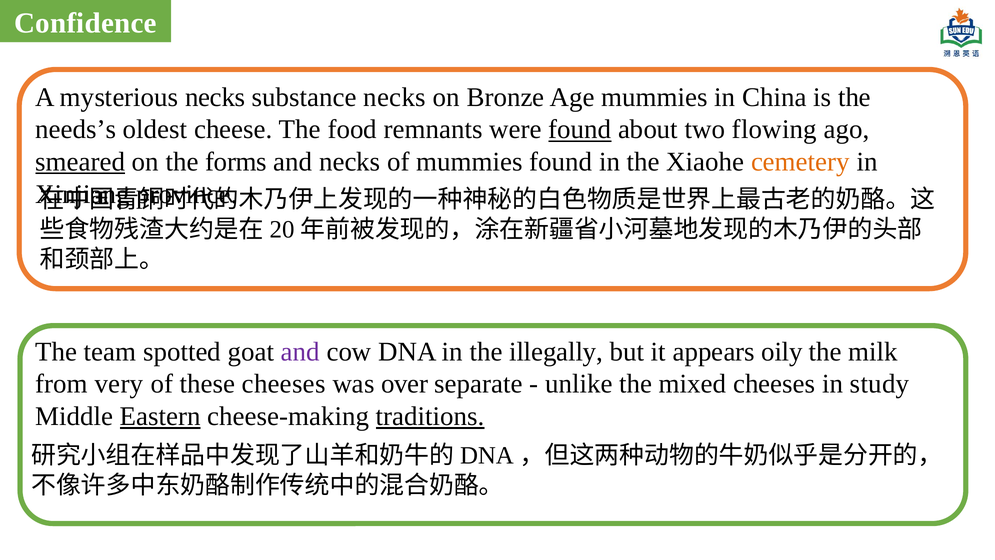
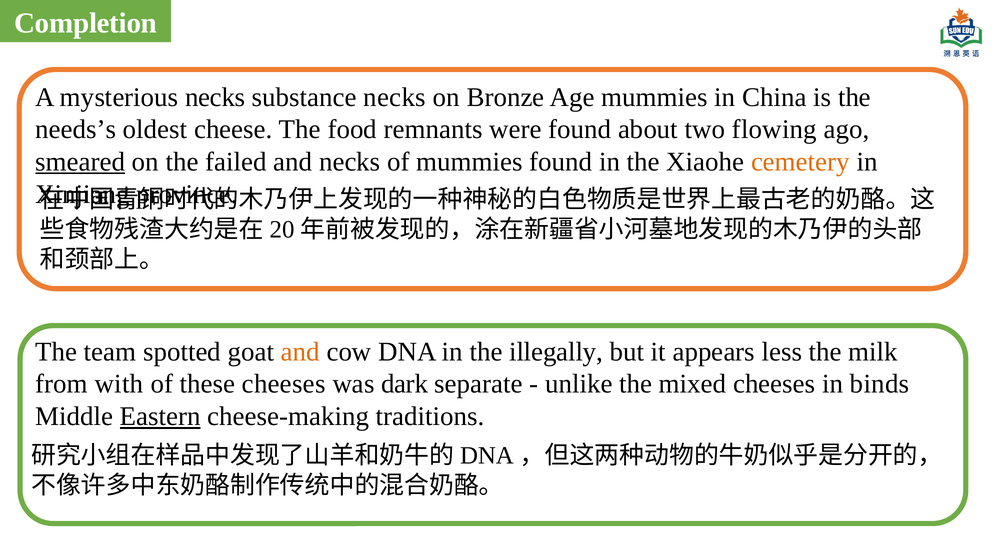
Confidence: Confidence -> Completion
found at (580, 129) underline: present -> none
forms: forms -> failed
and at (300, 351) colour: purple -> orange
oily: oily -> less
very: very -> with
over: over -> dark
study: study -> binds
traditions underline: present -> none
